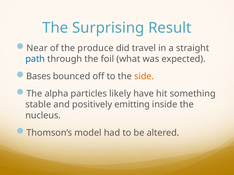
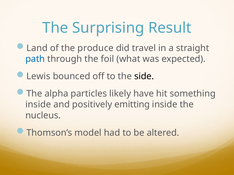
Near: Near -> Land
Bases: Bases -> Lewis
side colour: orange -> black
stable at (38, 105): stable -> inside
